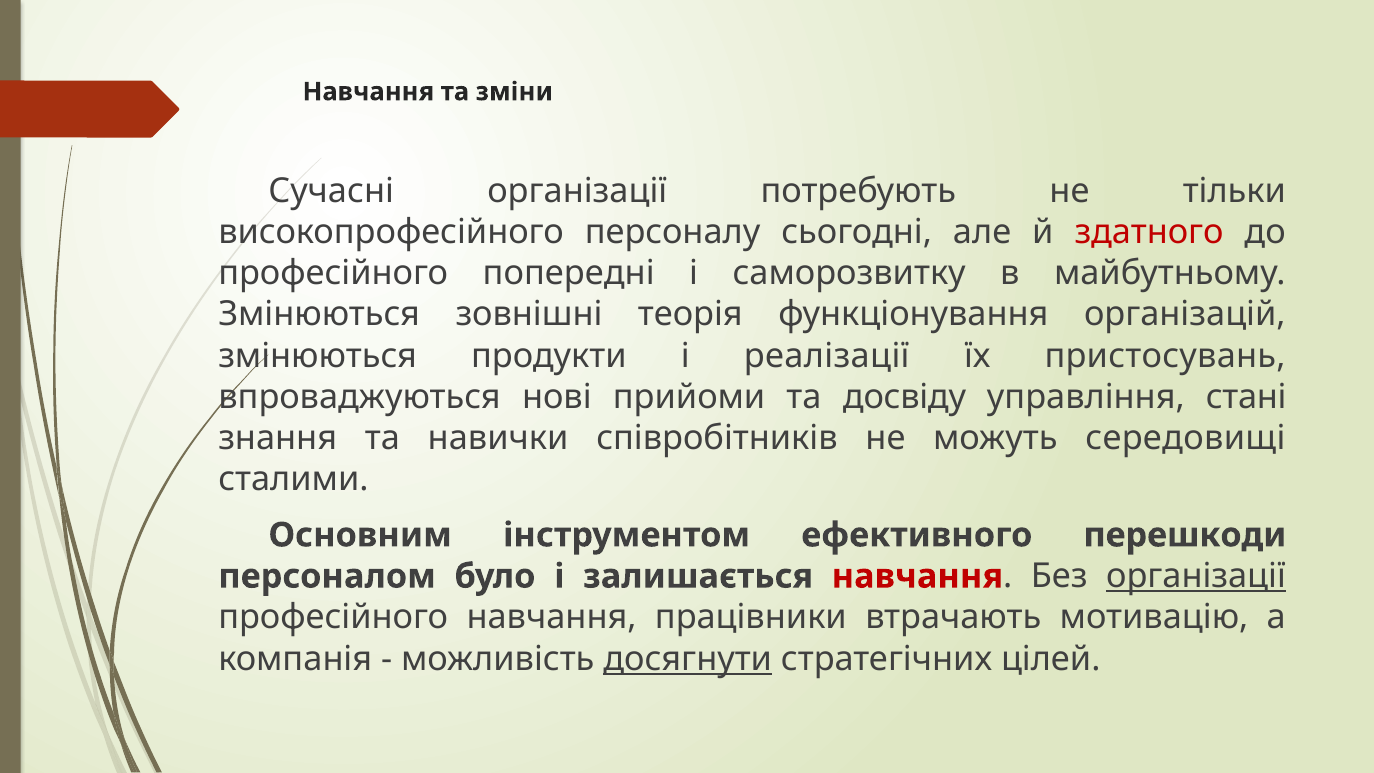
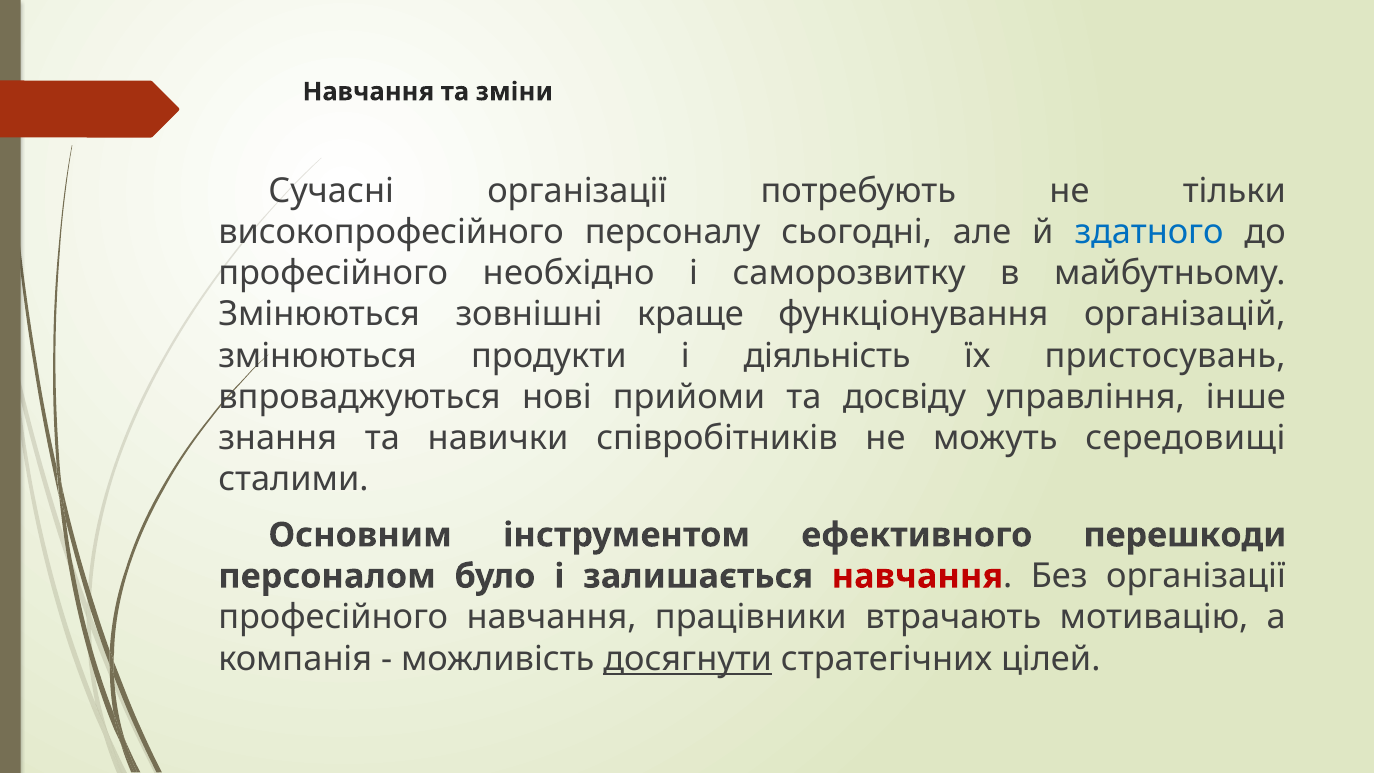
здатного colour: red -> blue
попередні: попередні -> необхідно
теорія: теорія -> краще
реалізації: реалізації -> діяльність
стані: стані -> інше
організації at (1196, 576) underline: present -> none
